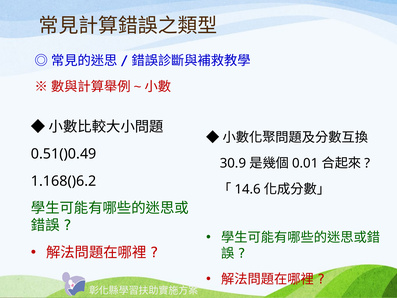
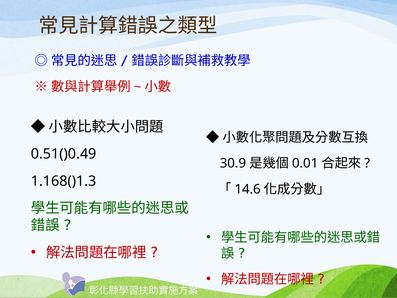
1.168()6.2: 1.168()6.2 -> 1.168()1.3
